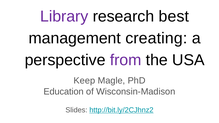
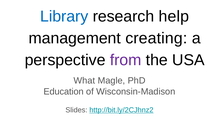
Library colour: purple -> blue
best: best -> help
Keep: Keep -> What
